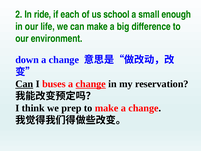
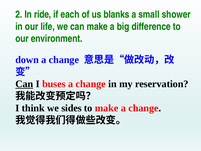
school: school -> blanks
enough: enough -> shower
change at (91, 84) underline: present -> none
prep: prep -> sides
